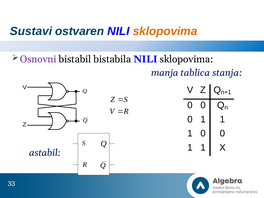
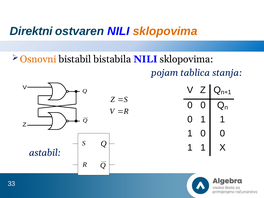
Sustavi: Sustavi -> Direktni
Osnovni colour: purple -> orange
manja: manja -> pojam
